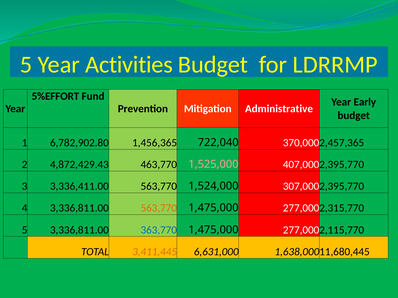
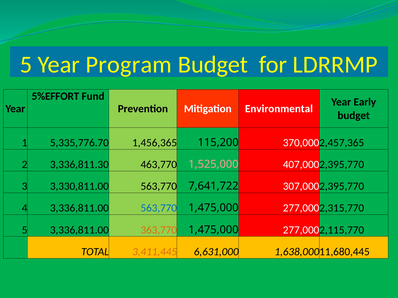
Activities: Activities -> Program
Administrative: Administrative -> Environmental
6,782,902.80: 6,782,902.80 -> 5,335,776.70
722,040: 722,040 -> 115,200
4,872,429.43: 4,872,429.43 -> 3,336,811.30
3,336,411.00: 3,336,411.00 -> 3,330,811.00
1,524,000: 1,524,000 -> 7,641,722
563,770 at (159, 208) colour: orange -> blue
363,770 colour: blue -> orange
